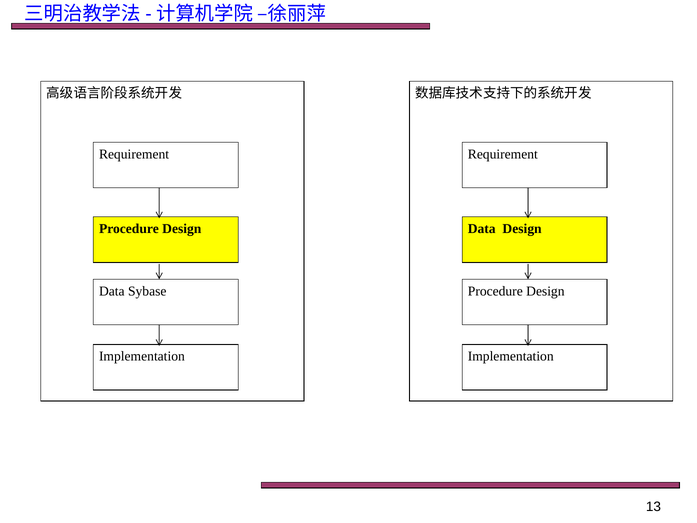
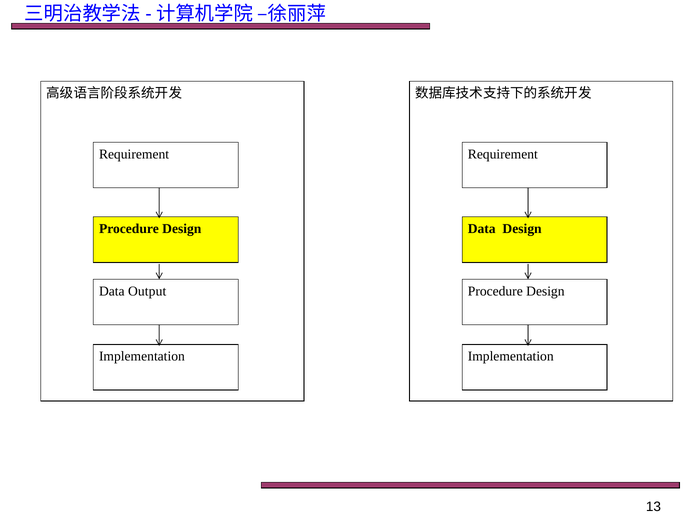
Sybase: Sybase -> Output
